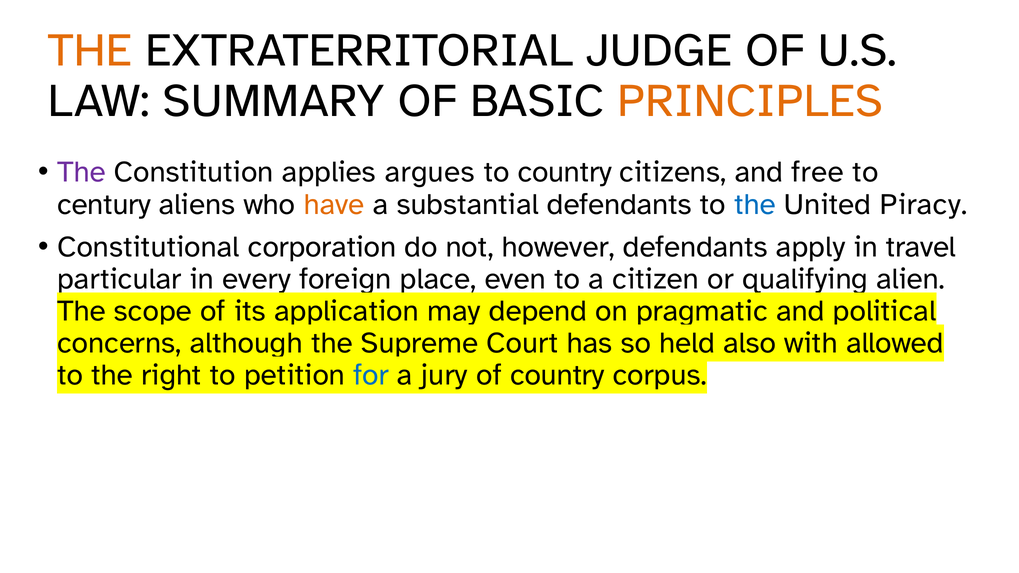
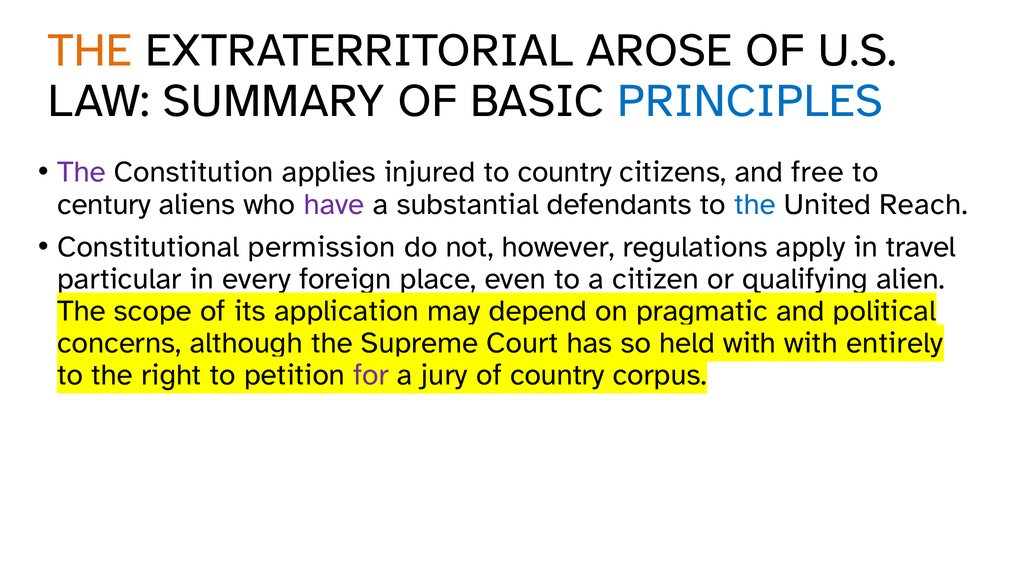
JUDGE: JUDGE -> AROSE
PRINCIPLES colour: orange -> blue
argues: argues -> injured
have colour: orange -> purple
Piracy: Piracy -> Reach
corporation: corporation -> permission
however defendants: defendants -> regulations
also at (750, 343): also -> with
allowed: allowed -> entirely
for colour: blue -> purple
